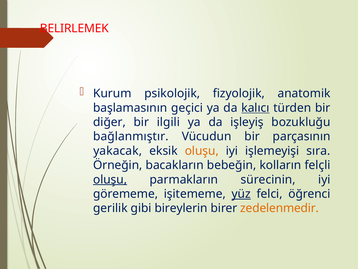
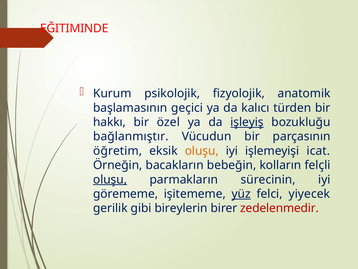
BELIRLEMEK: BELIRLEMEK -> EĞITIMINDE
kalıcı underline: present -> none
diğer: diğer -> hakkı
ilgili: ilgili -> özel
işleyiş underline: none -> present
yakacak: yakacak -> öğretim
sıra: sıra -> icat
öğrenci: öğrenci -> yiyecek
zedelenmedir colour: orange -> red
